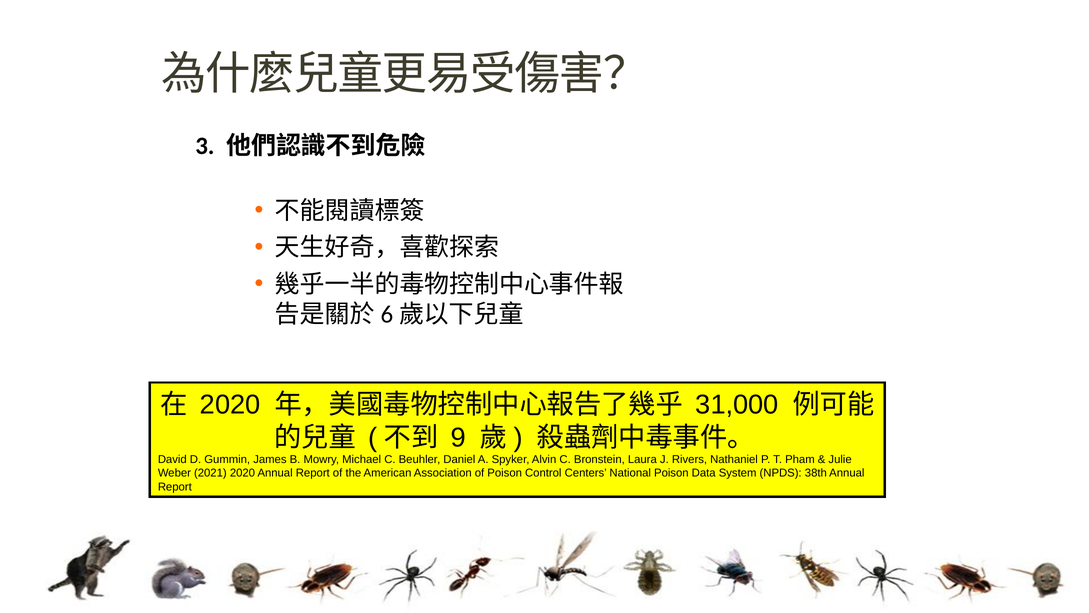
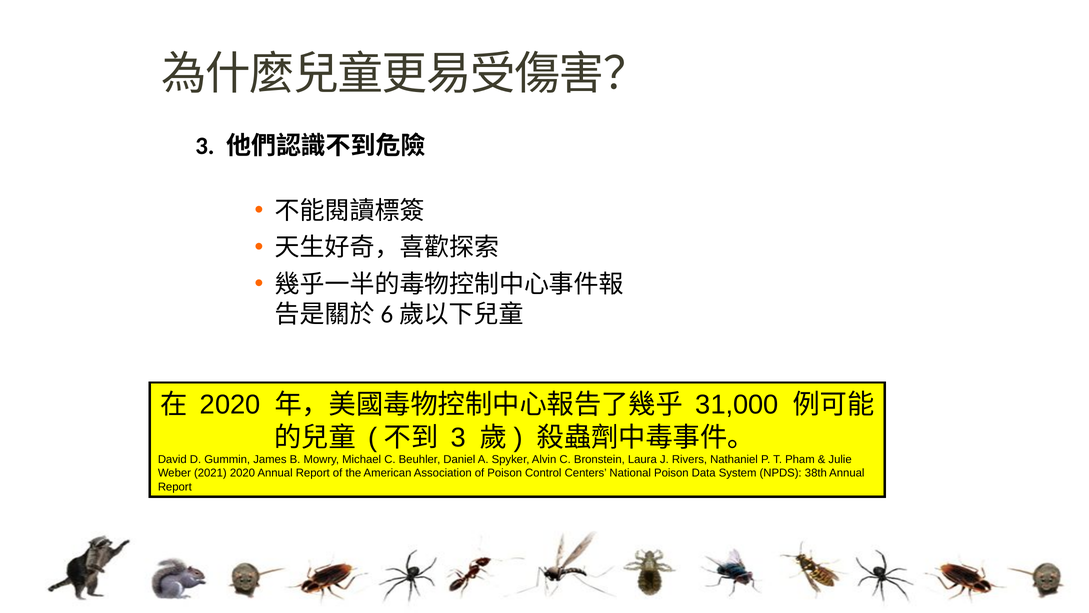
9 at (458, 437): 9 -> 3
